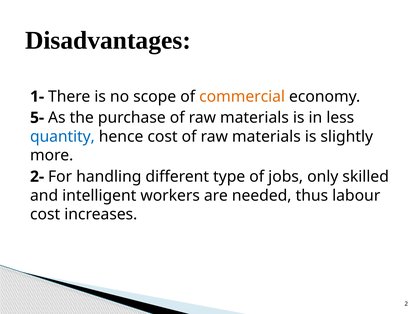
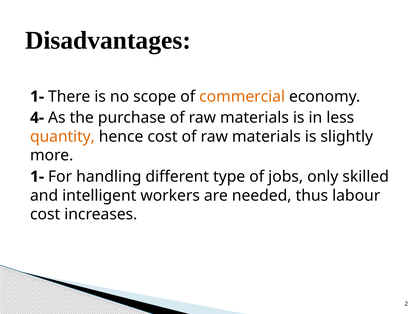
5-: 5- -> 4-
quantity colour: blue -> orange
2- at (37, 176): 2- -> 1-
